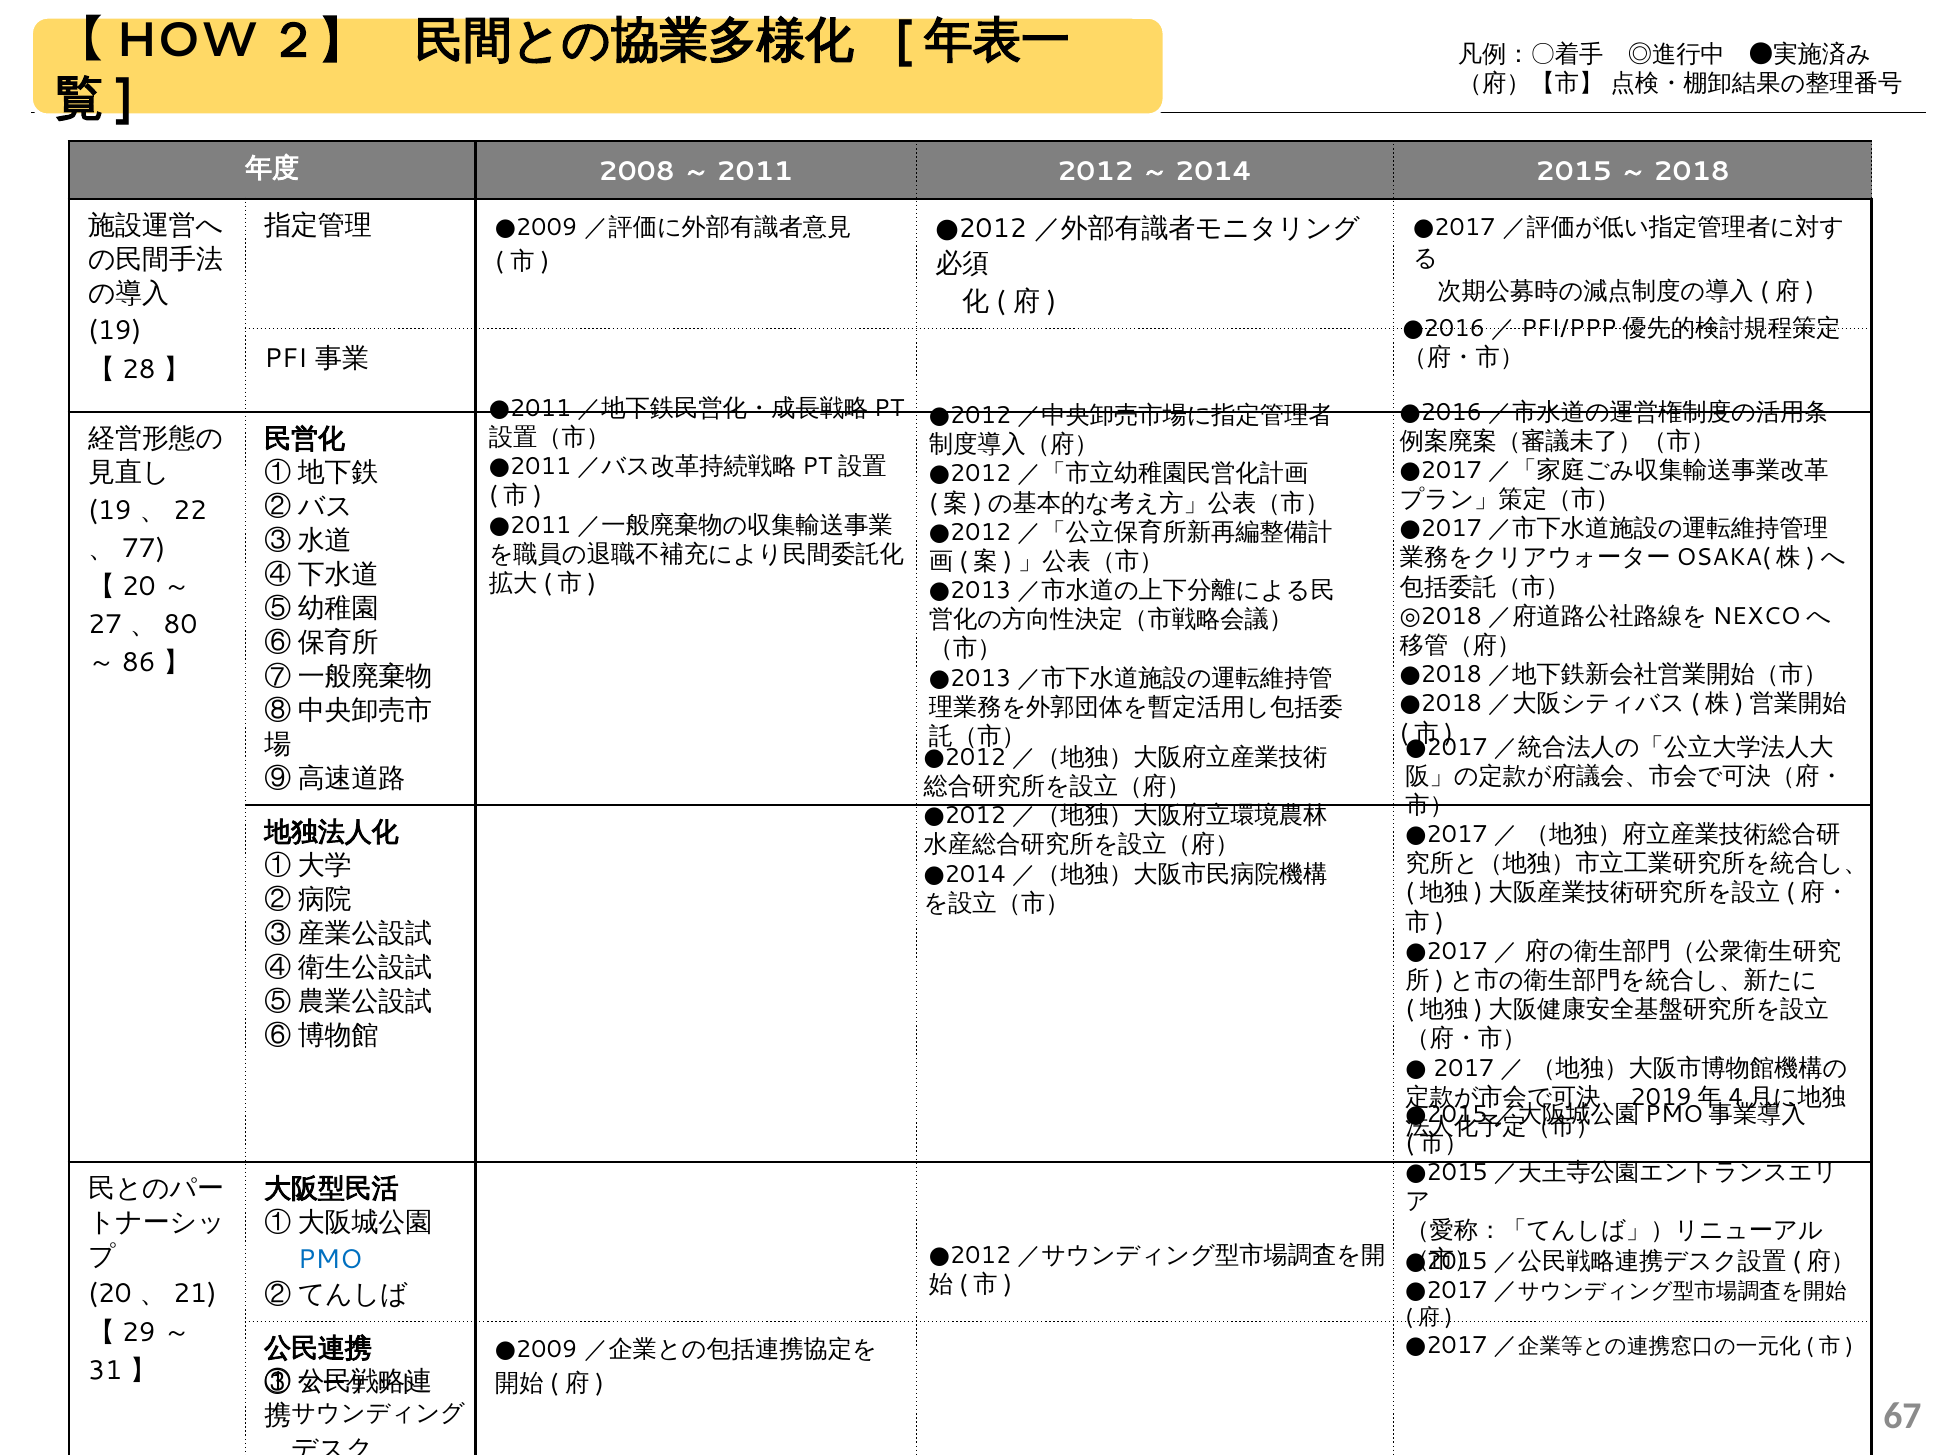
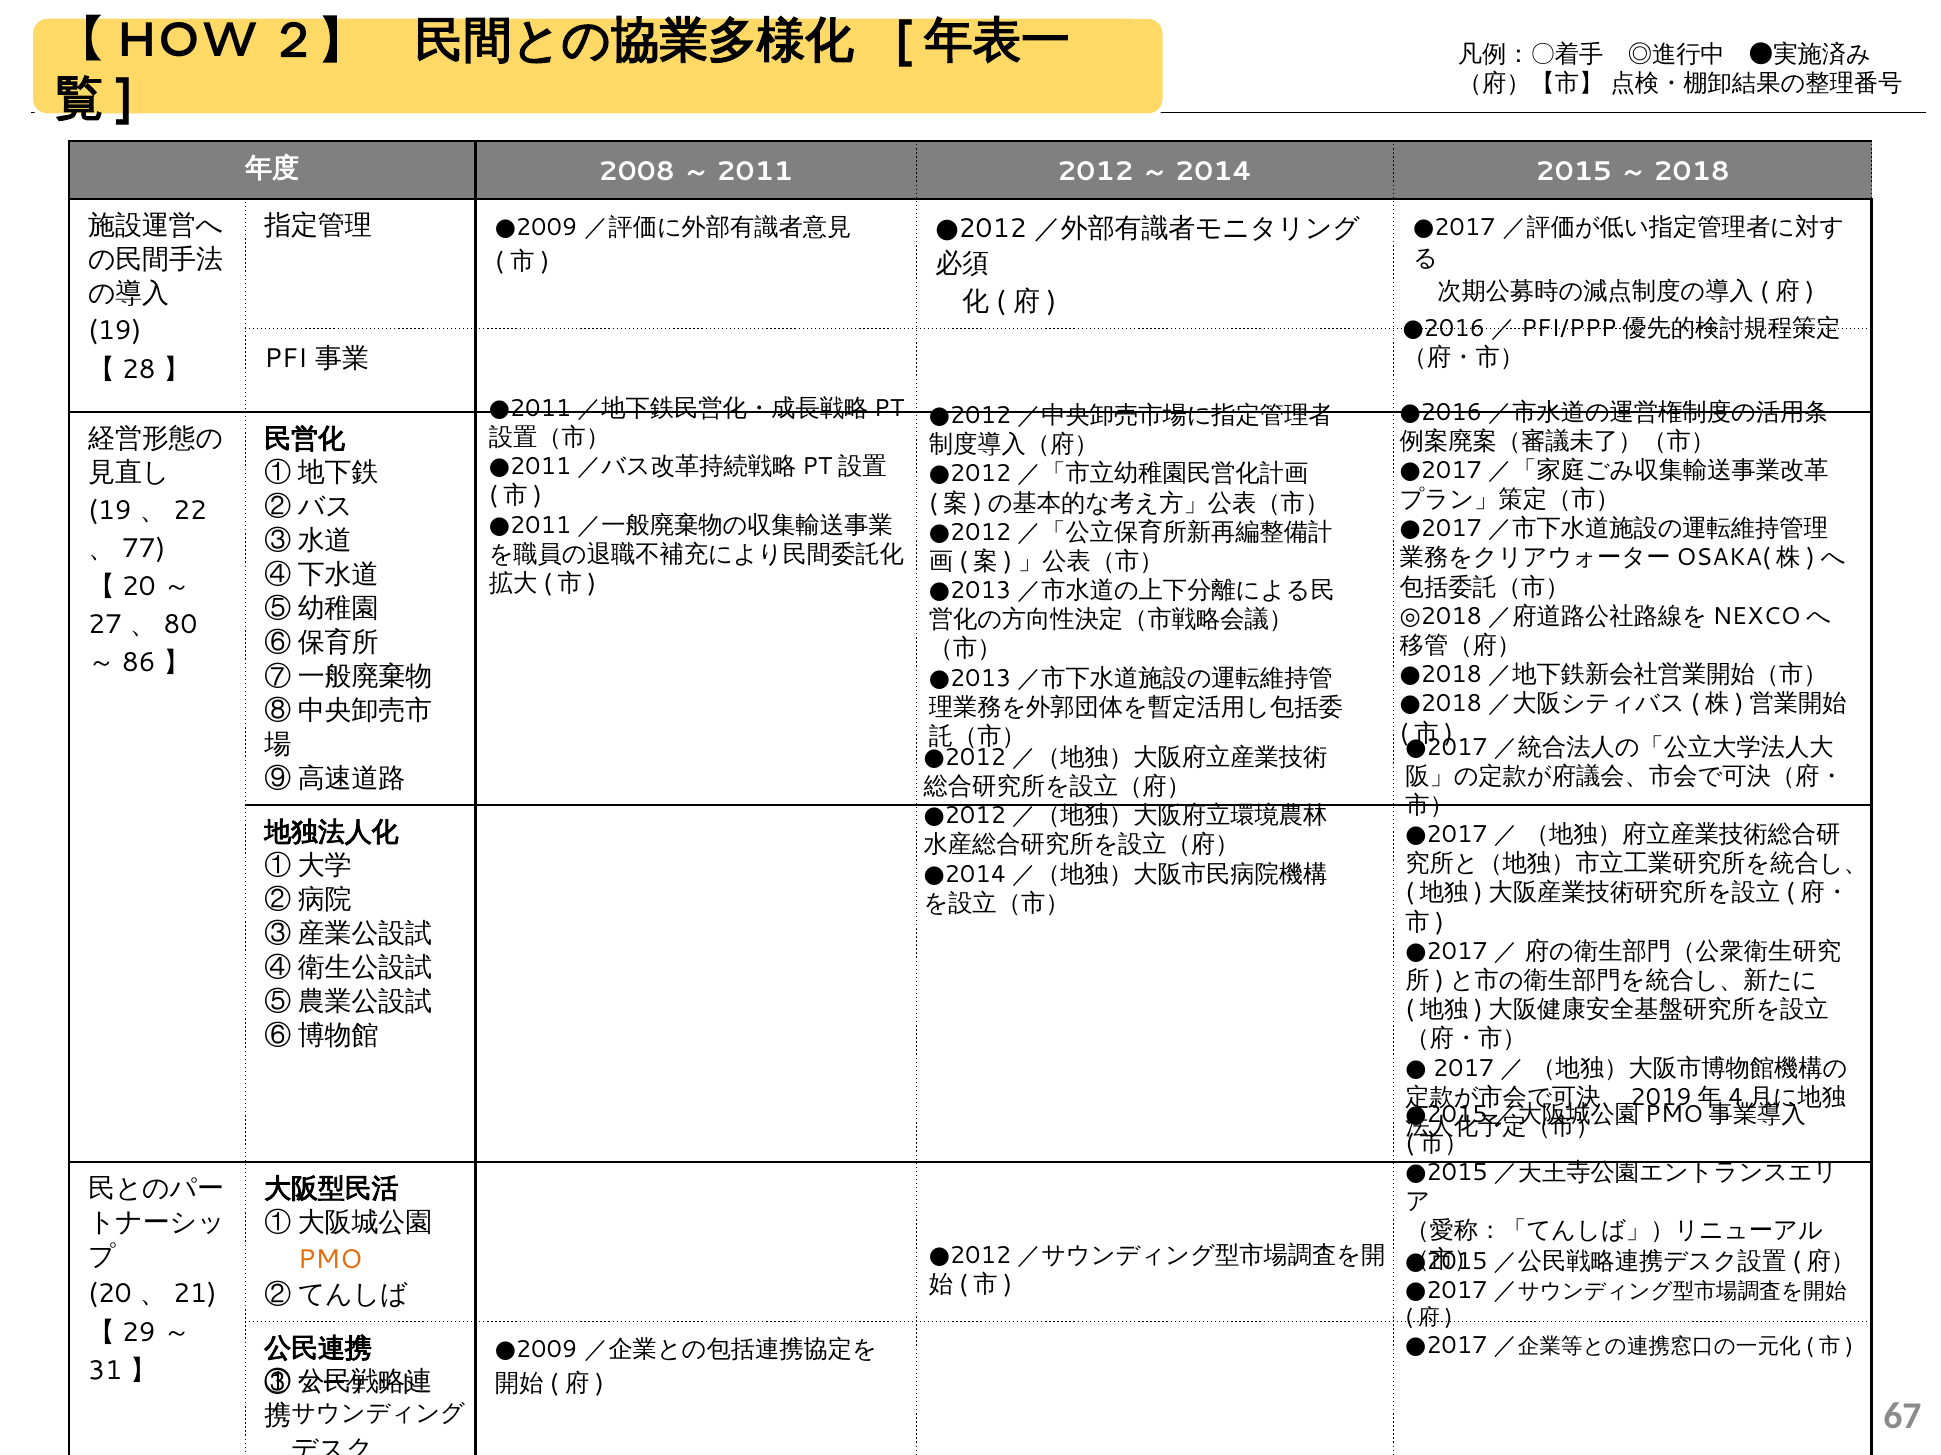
PMO colour: blue -> orange
